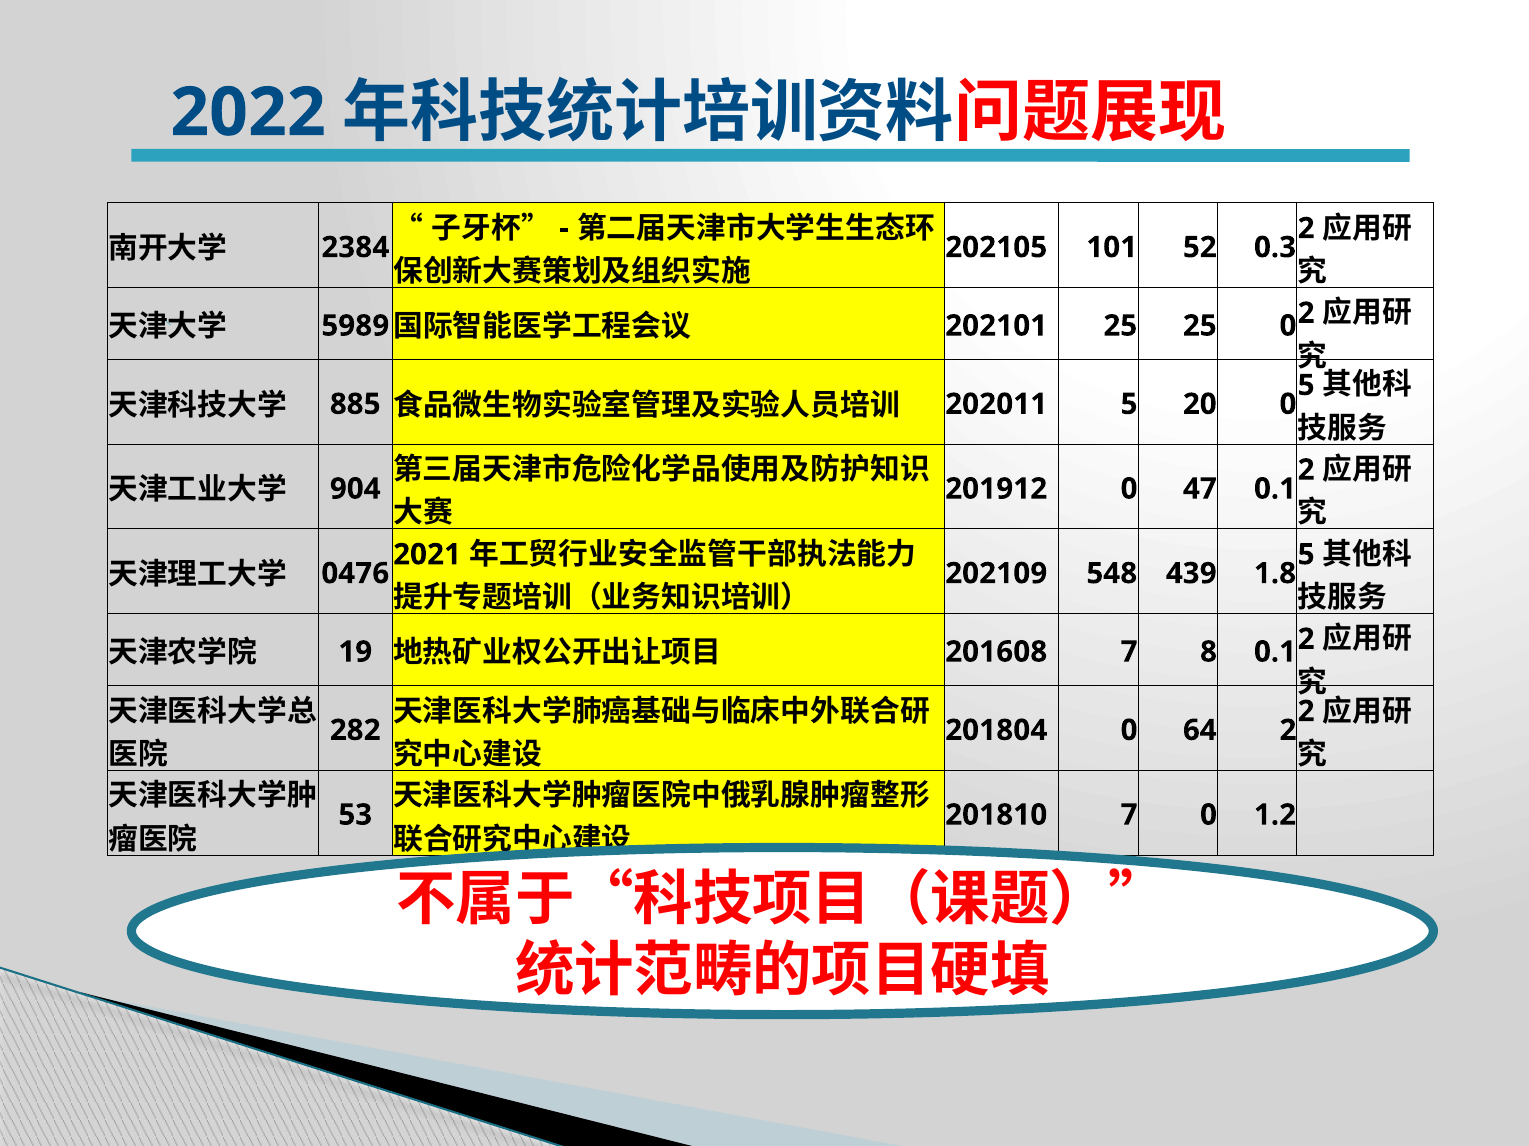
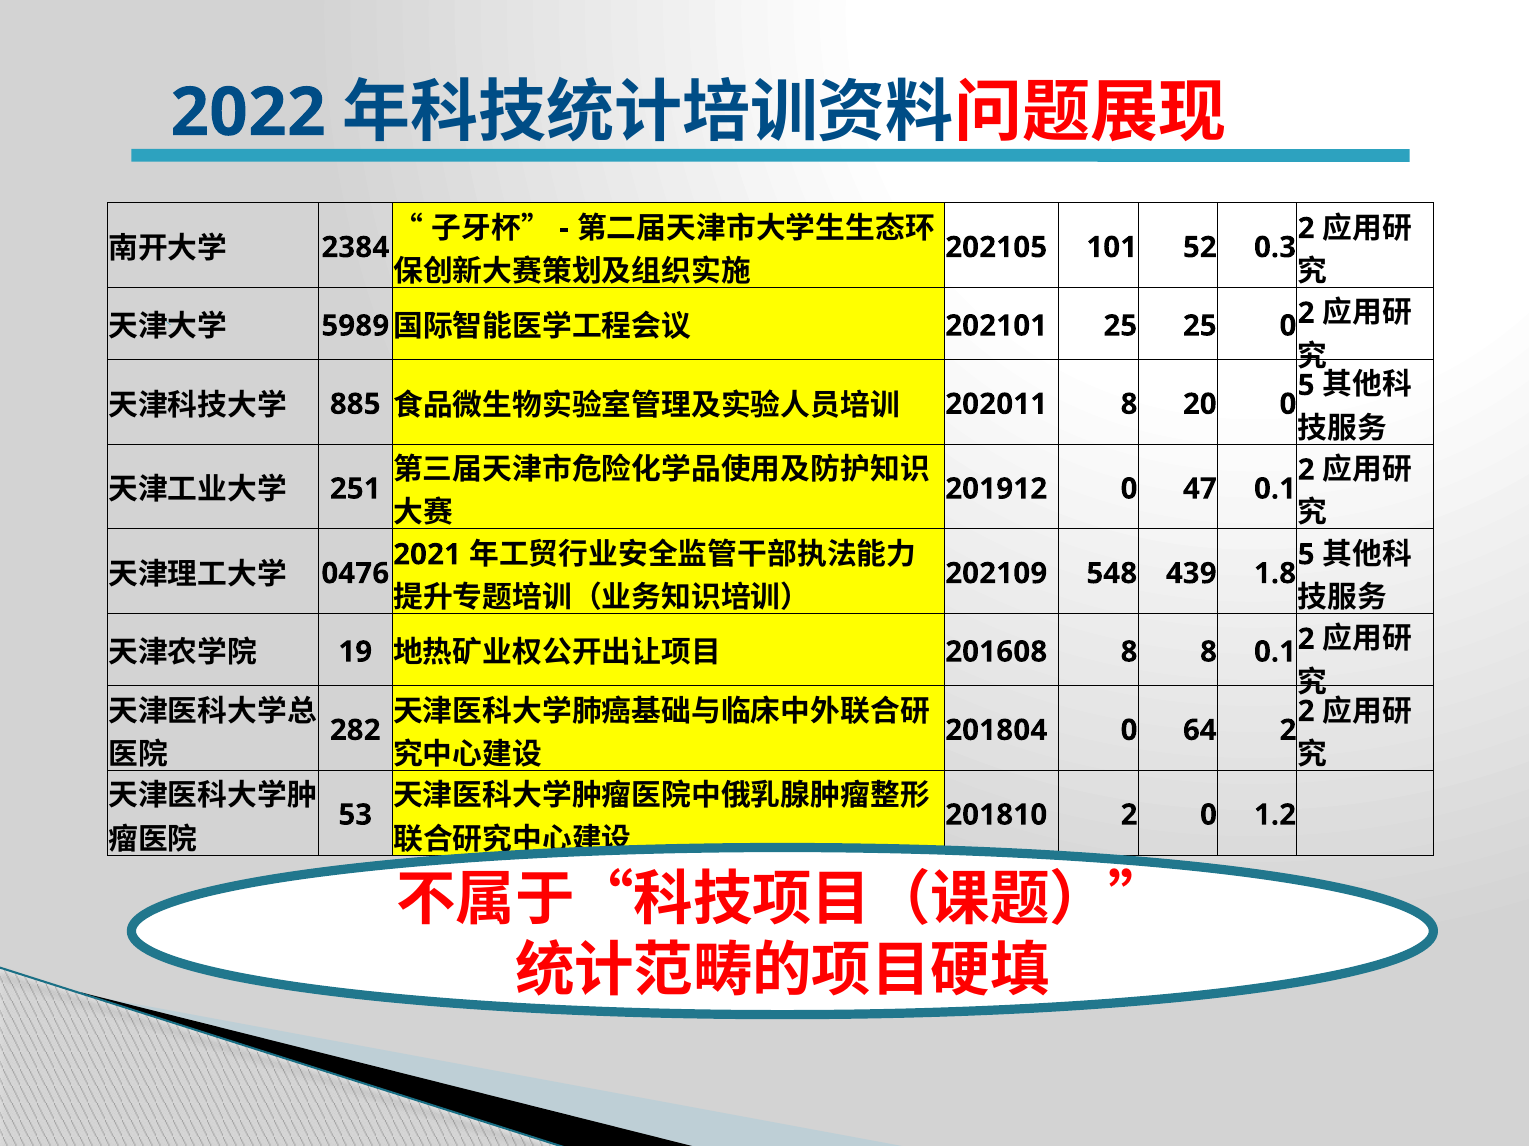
202011 5: 5 -> 8
904: 904 -> 251
201608 7: 7 -> 8
201810 7: 7 -> 2
